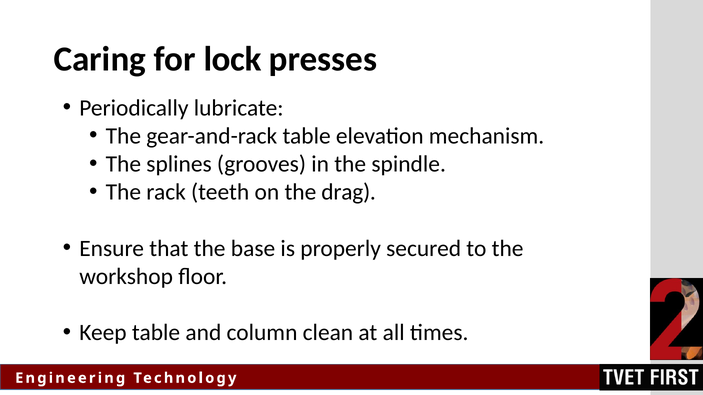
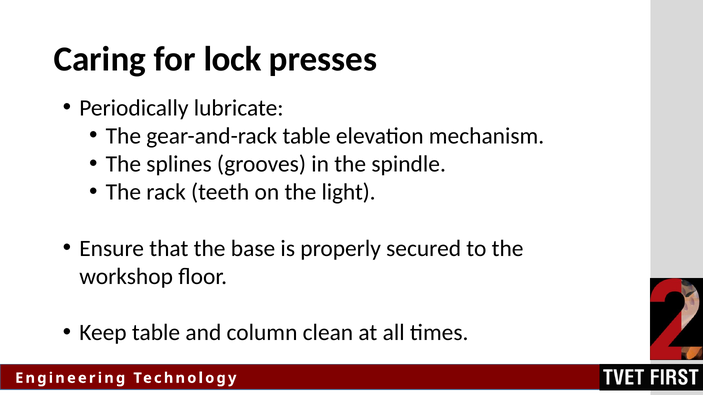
drag: drag -> light
